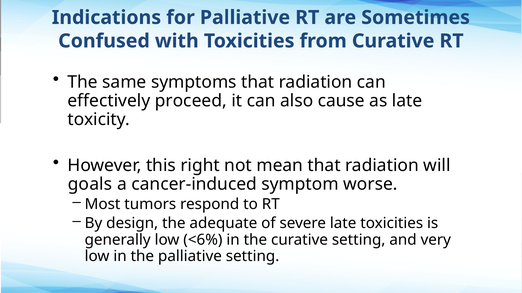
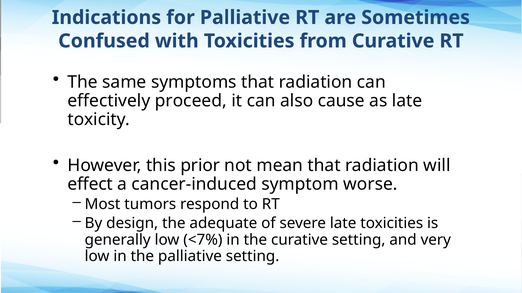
right: right -> prior
goals: goals -> effect
<6%: <6% -> <7%
